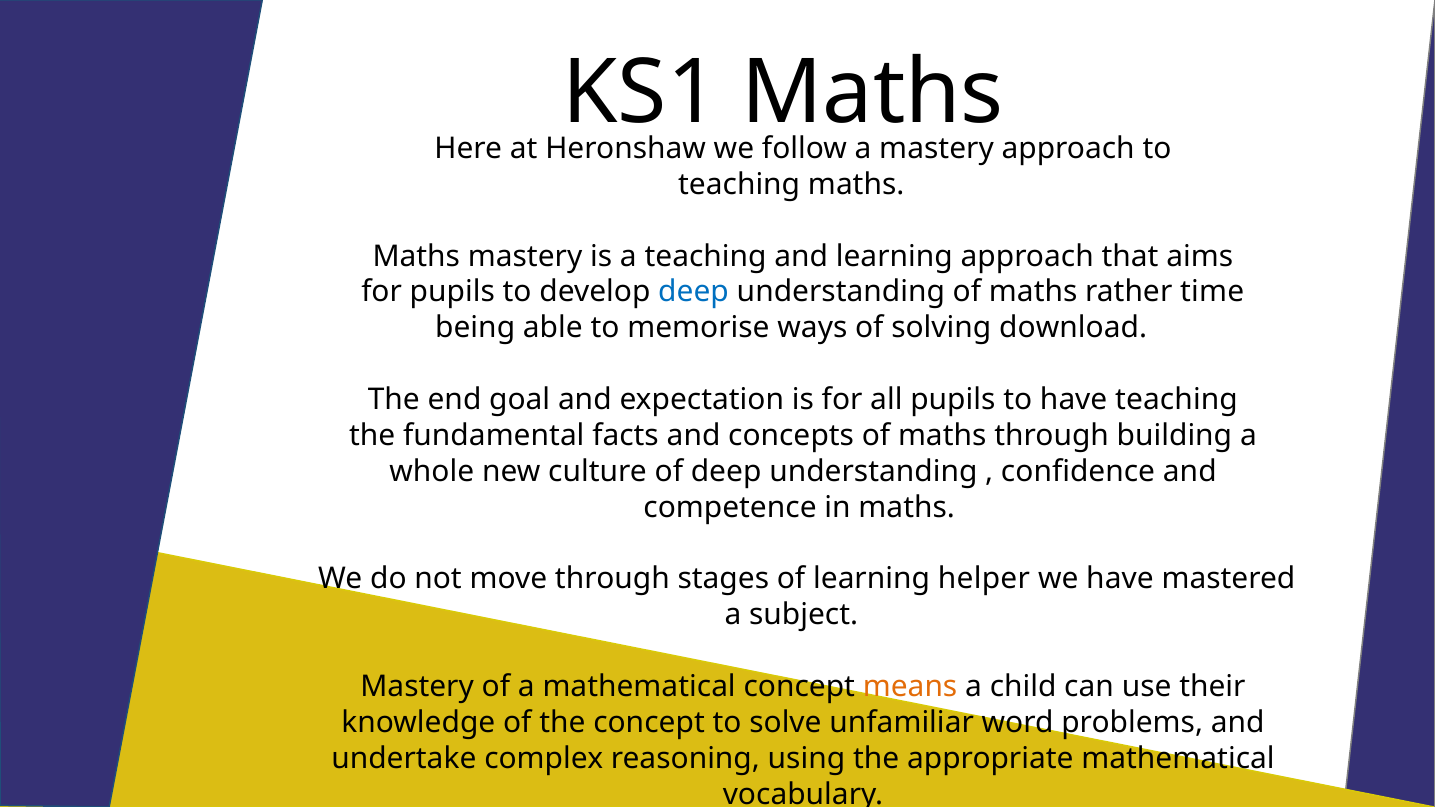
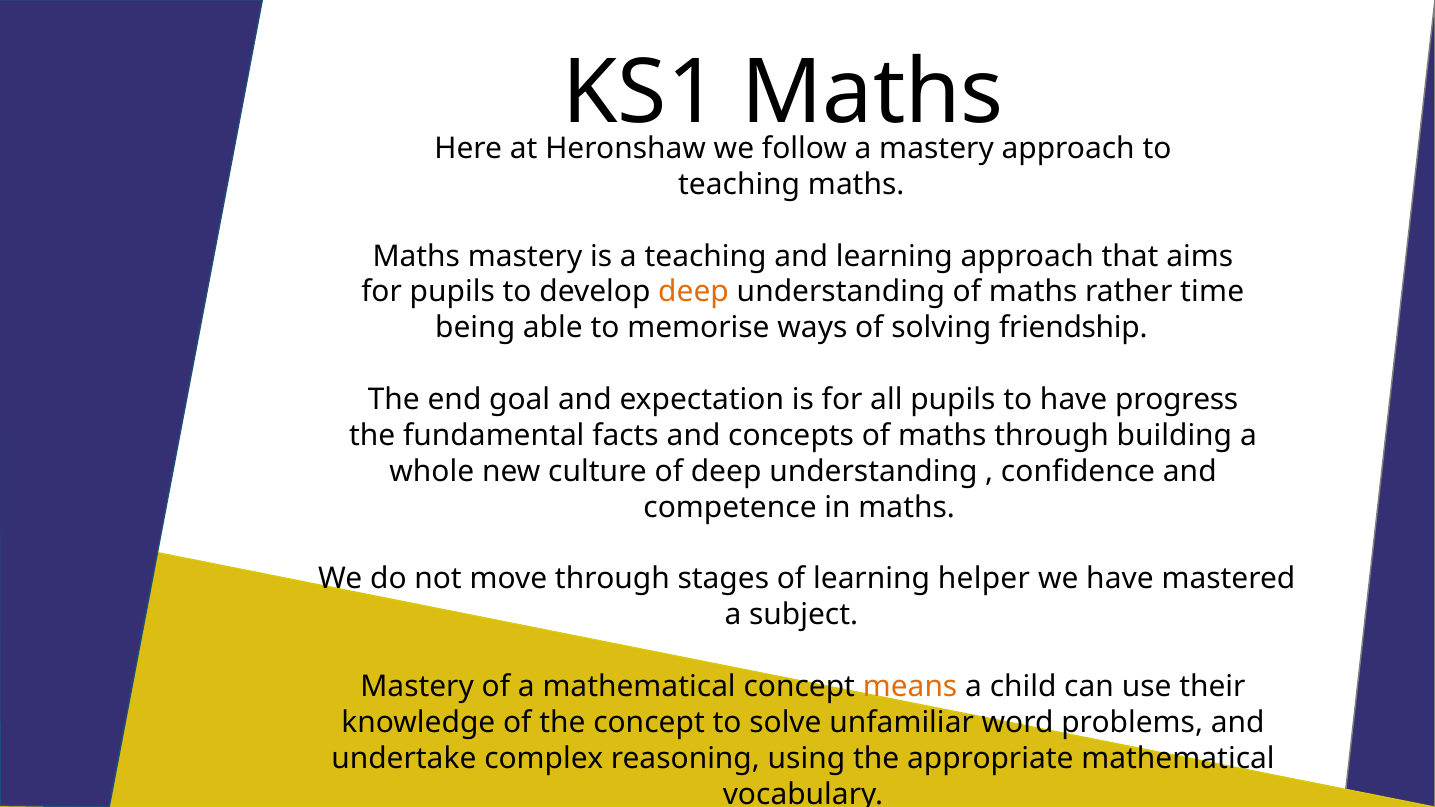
deep at (694, 292) colour: blue -> orange
download: download -> friendship
have teaching: teaching -> progress
